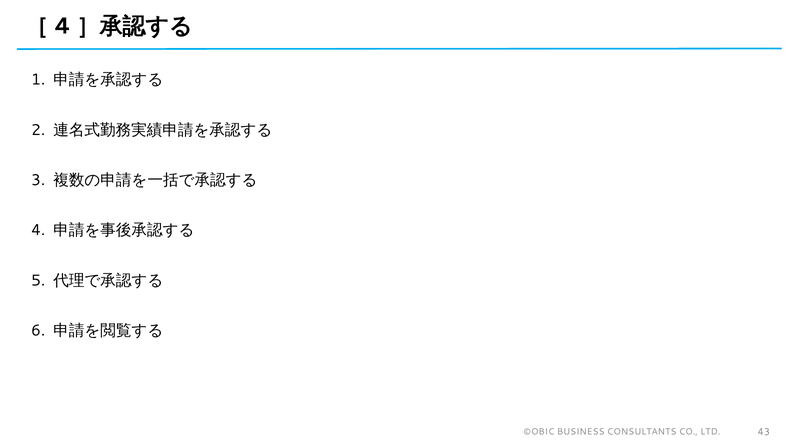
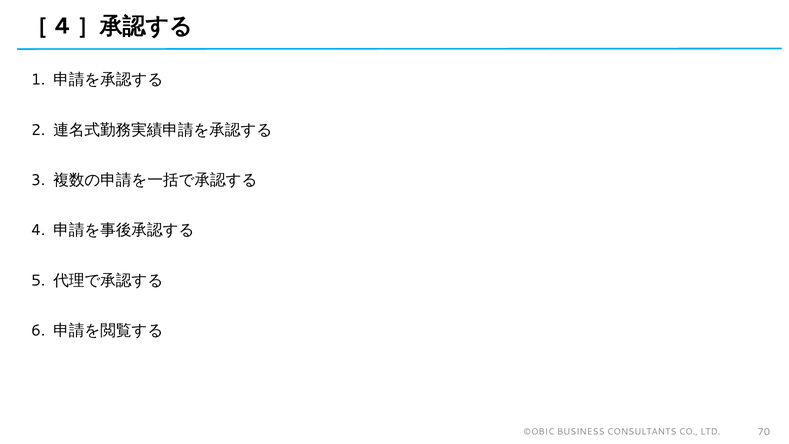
43: 43 -> 70
